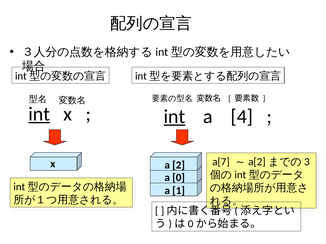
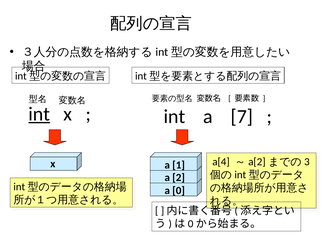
int at (174, 117) underline: present -> none
4: 4 -> 7
a[7: a[7 -> a[4
2: 2 -> 1
0: 0 -> 2
1: 1 -> 0
